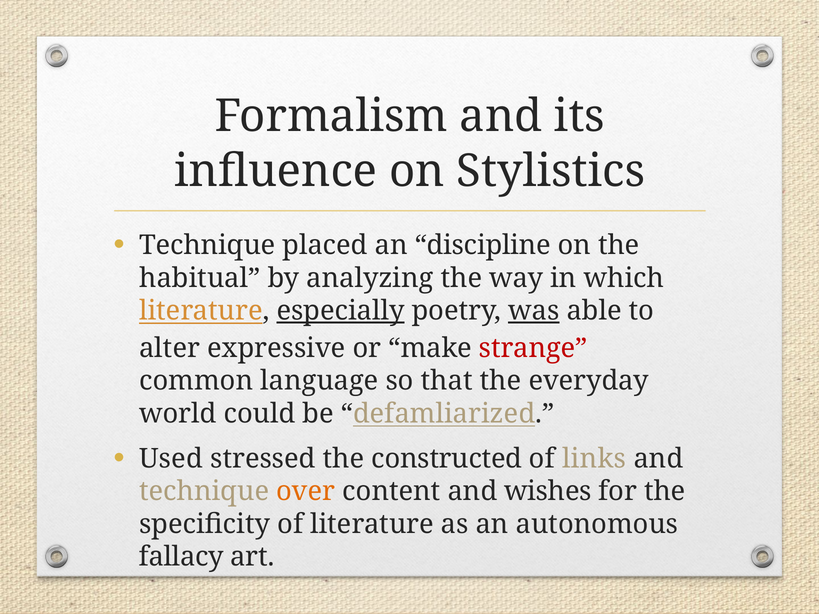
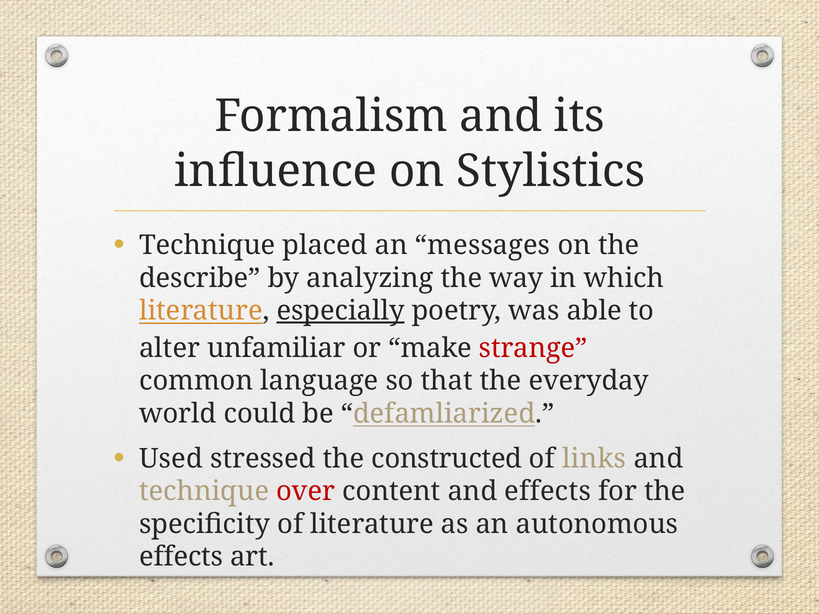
discipline: discipline -> messages
habitual: habitual -> describe
was underline: present -> none
expressive: expressive -> unfamiliar
over colour: orange -> red
and wishes: wishes -> effects
fallacy at (181, 557): fallacy -> effects
